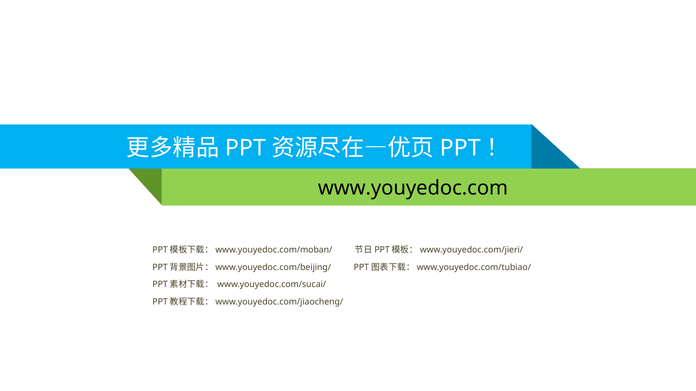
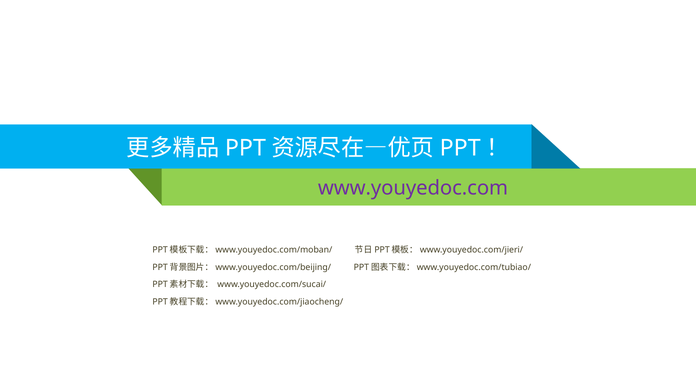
www.youyedoc.com colour: black -> purple
